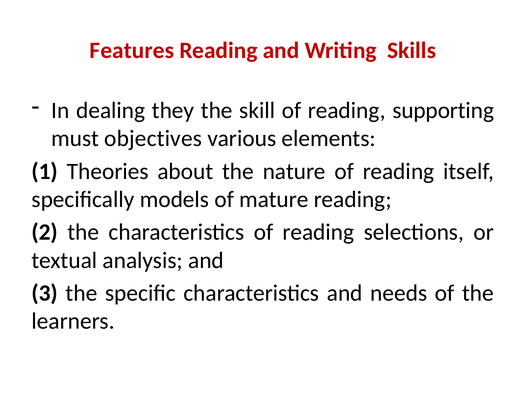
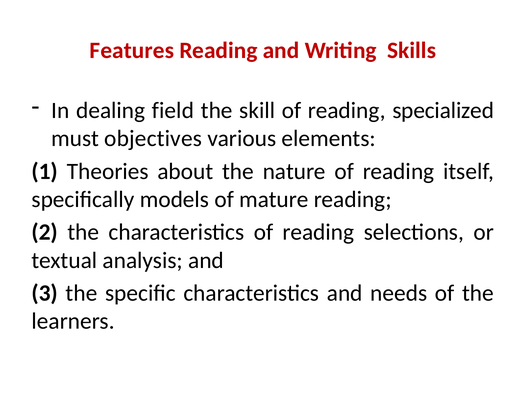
they: they -> field
supporting: supporting -> specialized
